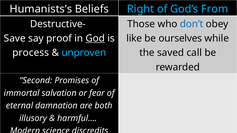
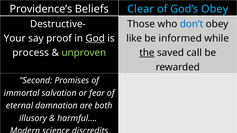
Humanists’s: Humanists’s -> Providence’s
Right: Right -> Clear
God’s From: From -> Obey
Save: Save -> Your
ourselves: ourselves -> informed
unproven colour: light blue -> light green
the underline: none -> present
